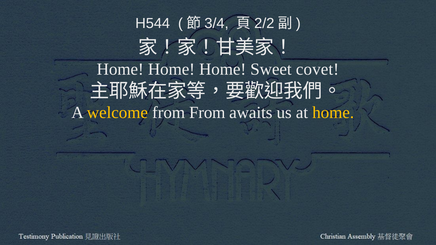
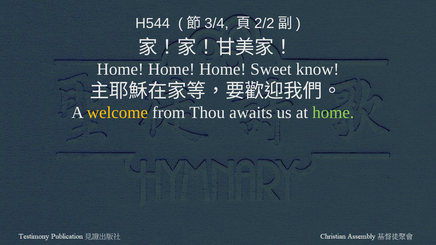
covet: covet -> know
from From: From -> Thou
home at (333, 113) colour: yellow -> light green
